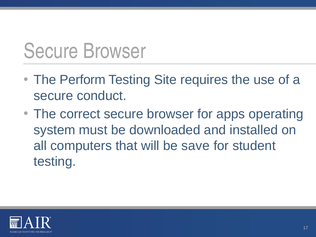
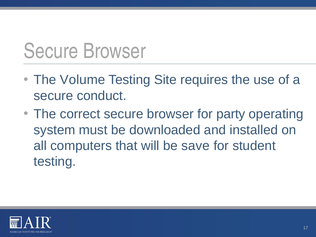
Perform: Perform -> Volume
apps: apps -> party
